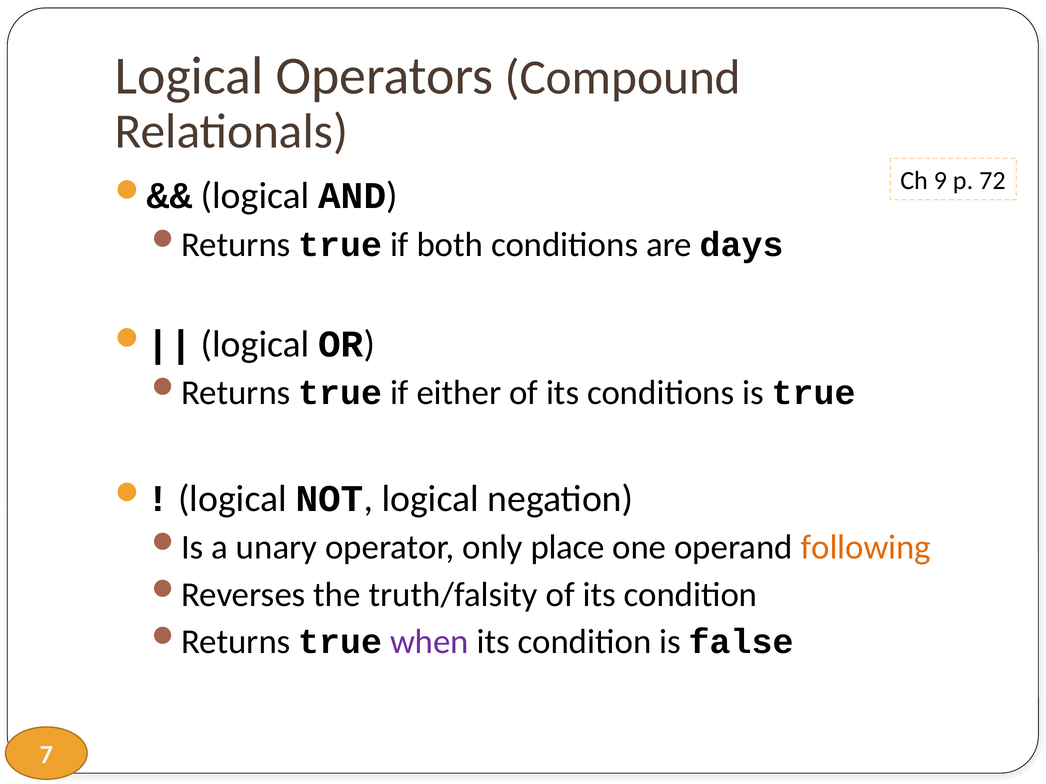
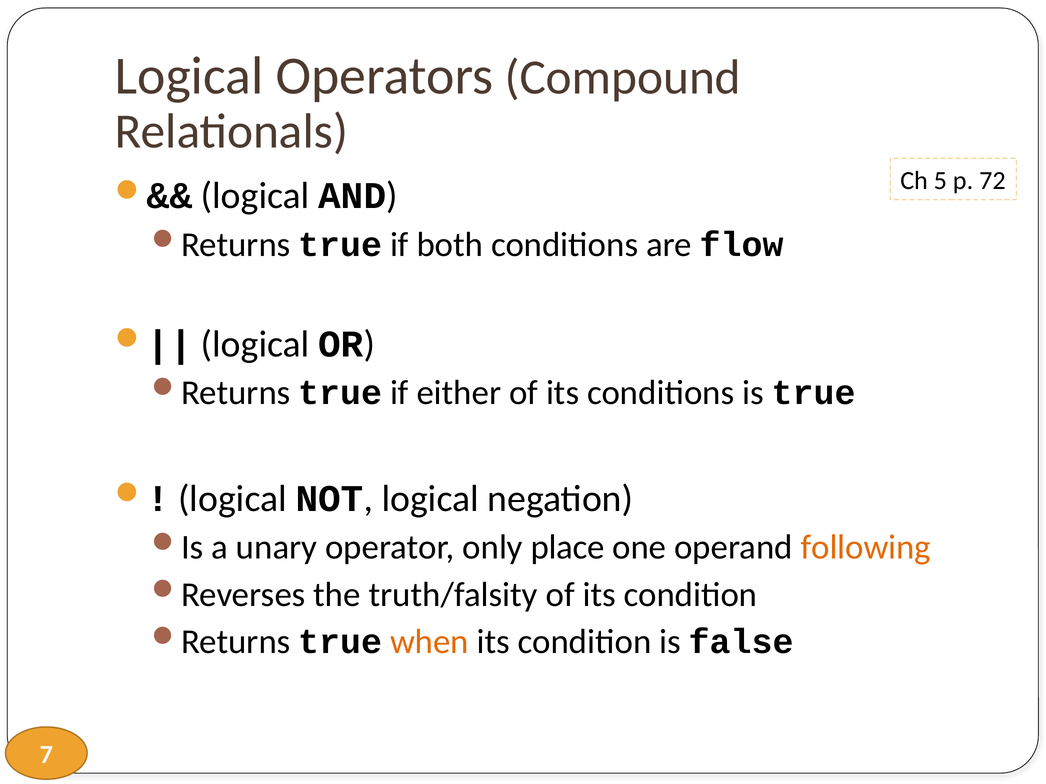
9: 9 -> 5
days: days -> flow
when colour: purple -> orange
